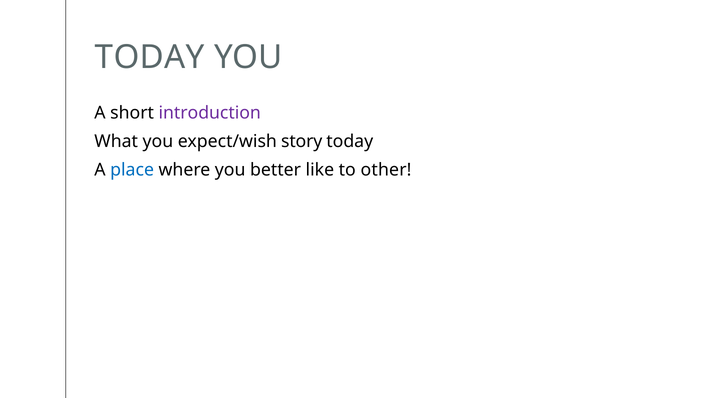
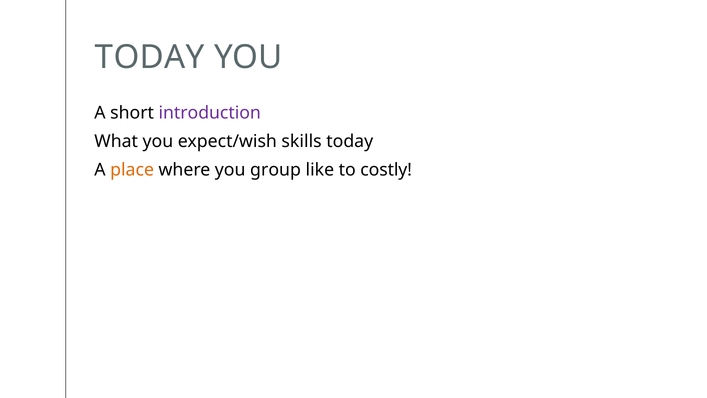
story: story -> skills
place colour: blue -> orange
better: better -> group
other: other -> costly
